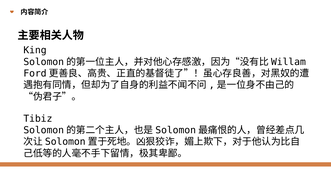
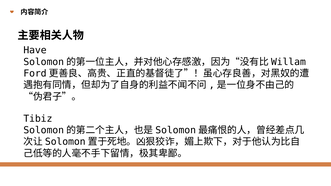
King: King -> Have
